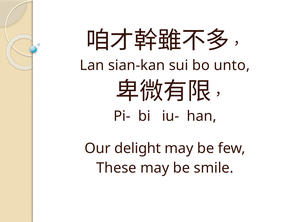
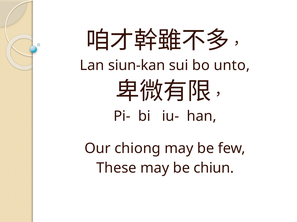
sian-kan: sian-kan -> siun-kan
delight: delight -> chiong
smile: smile -> chiun
